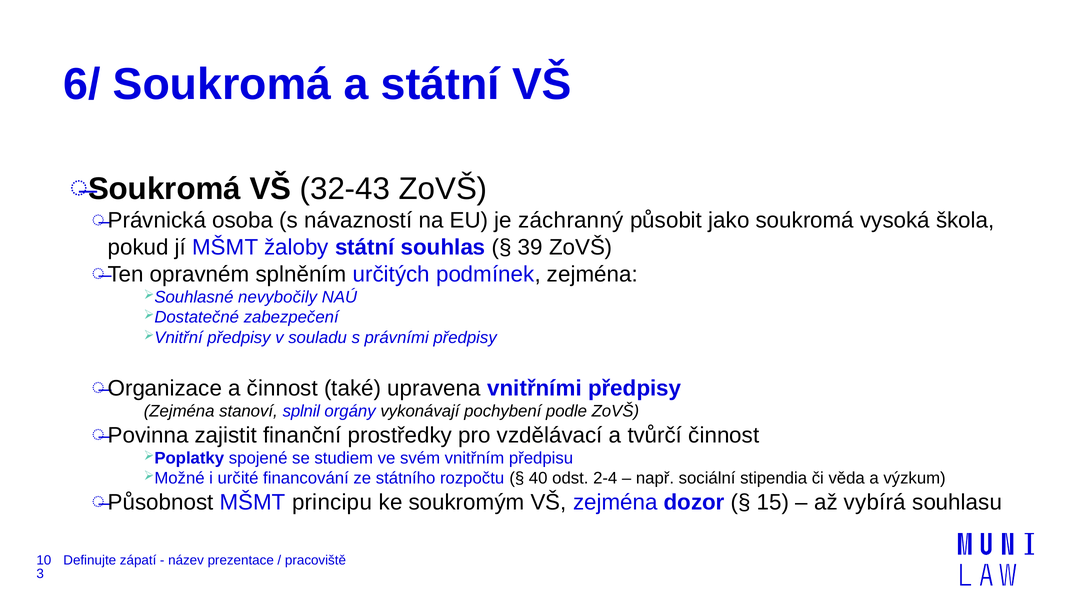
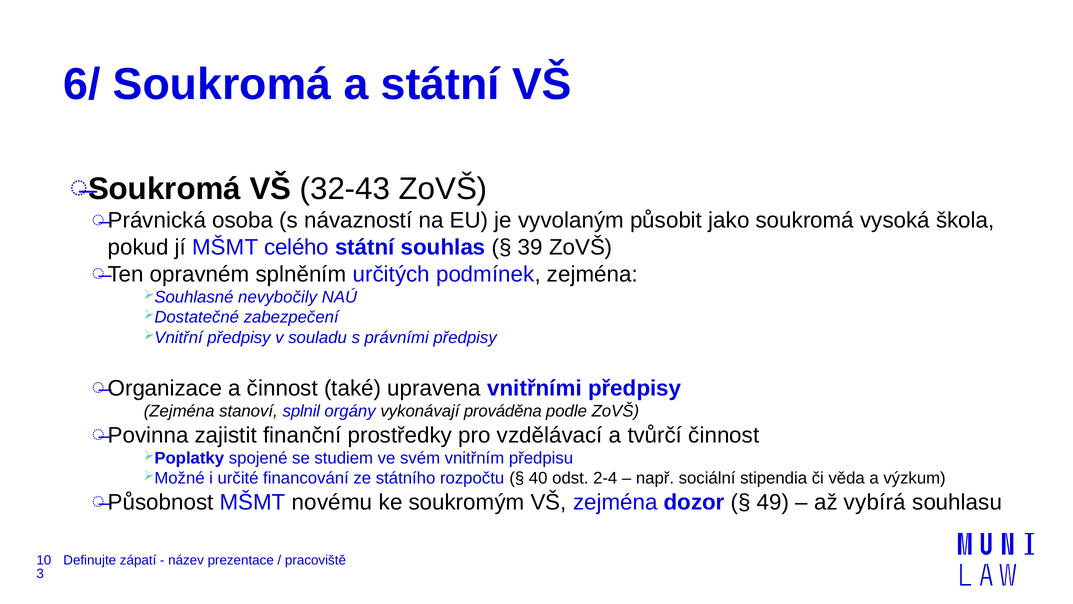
záchranný: záchranný -> vyvolaným
žaloby: žaloby -> celého
pochybení: pochybení -> prováděna
principu: principu -> novému
15: 15 -> 49
